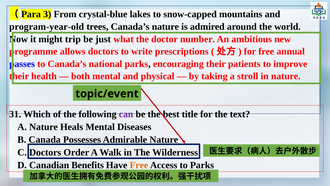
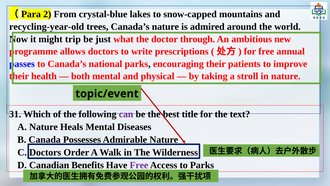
3: 3 -> 2
program-year-old: program-year-old -> recycling-year-old
number: number -> through
Free at (139, 165) colour: orange -> purple
